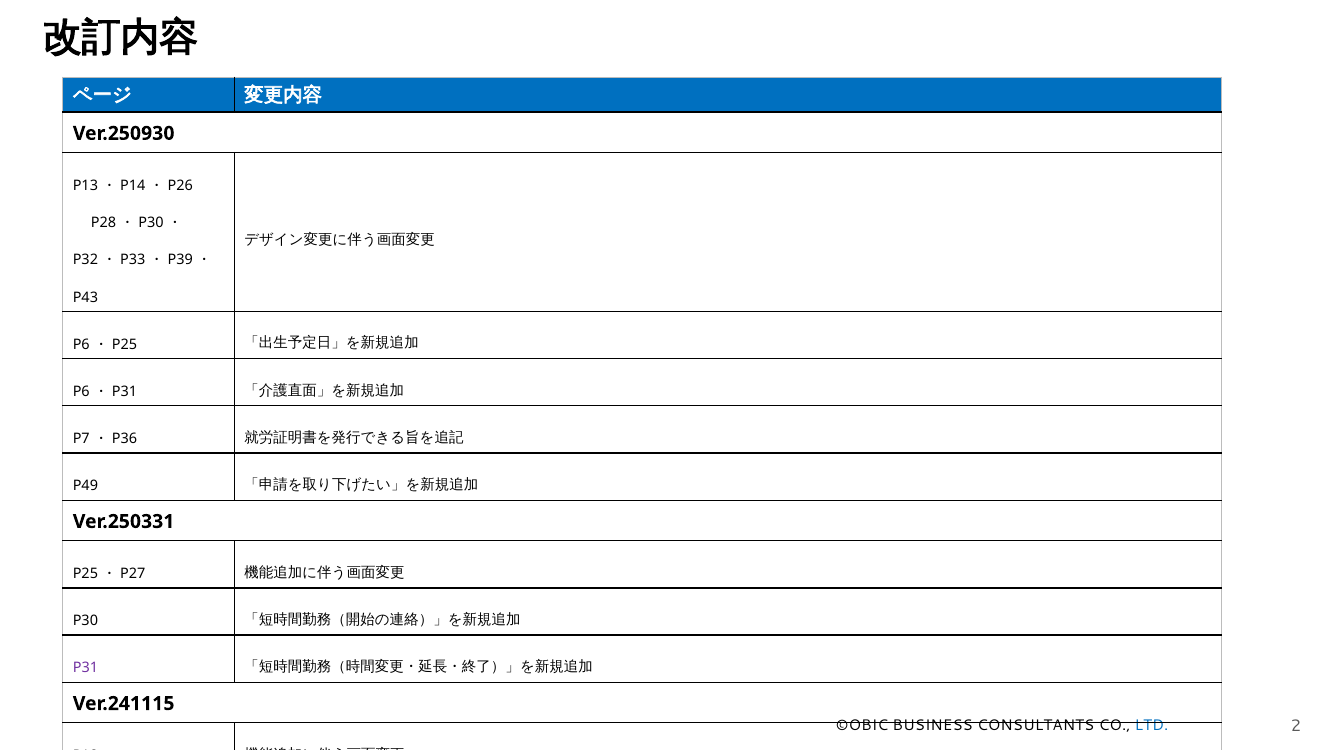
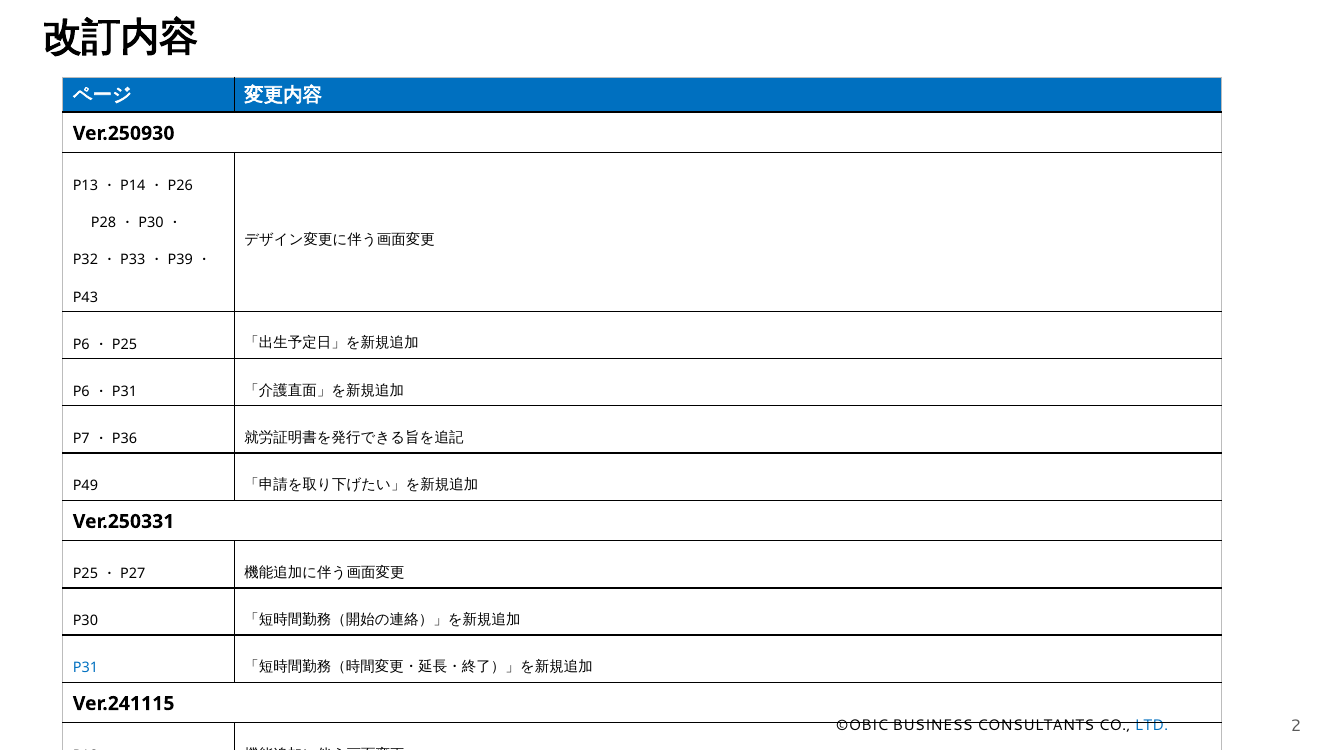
P31 at (85, 668) colour: purple -> blue
